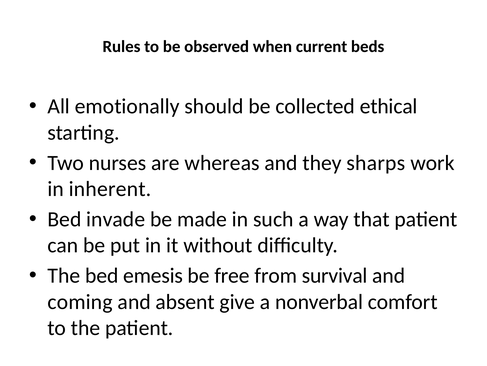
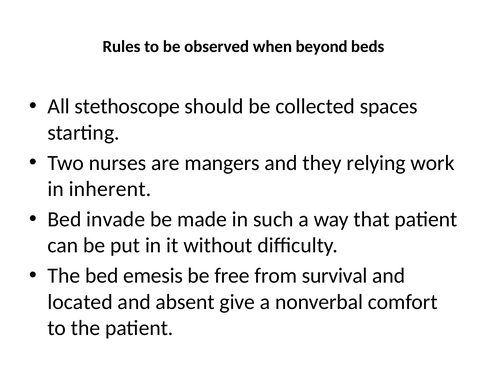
current: current -> beyond
emotionally: emotionally -> stethoscope
ethical: ethical -> spaces
whereas: whereas -> mangers
sharps: sharps -> relying
coming: coming -> located
